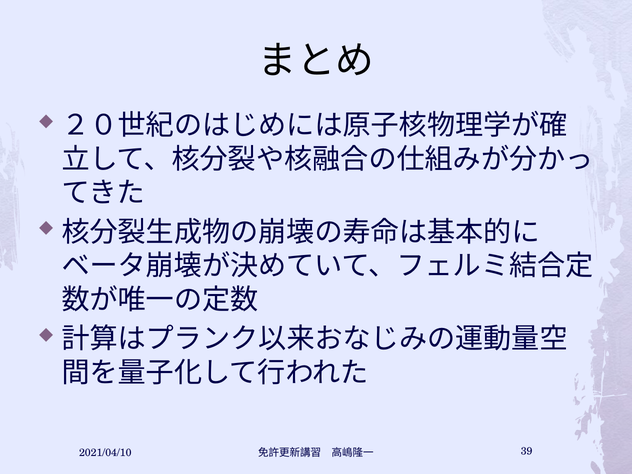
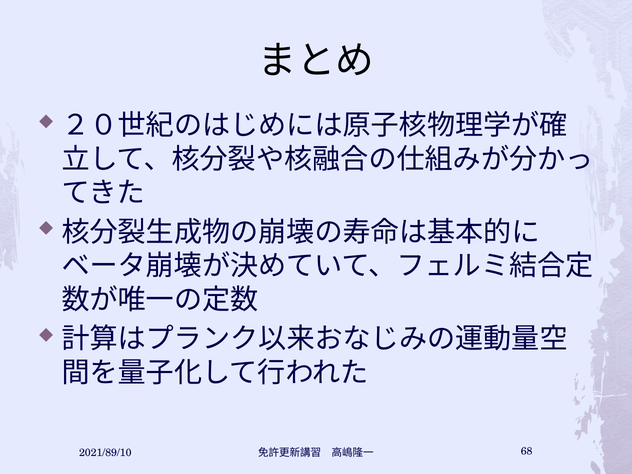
2021/04/10: 2021/04/10 -> 2021/89/10
39: 39 -> 68
